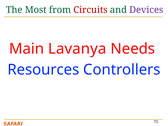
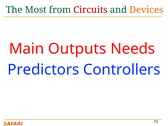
Devices colour: purple -> orange
Lavanya: Lavanya -> Outputs
Resources: Resources -> Predictors
